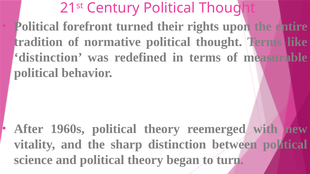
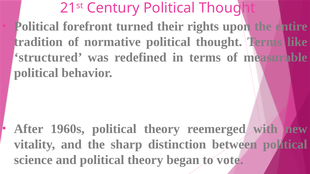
distinction at (48, 57): distinction -> structured
turn: turn -> vote
